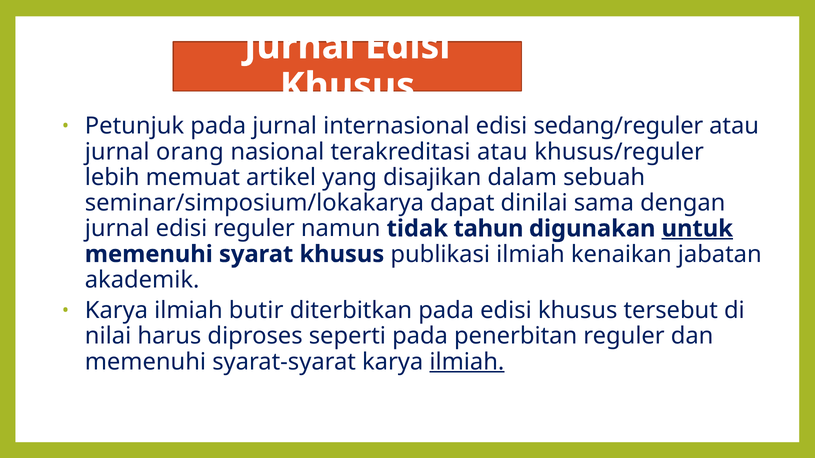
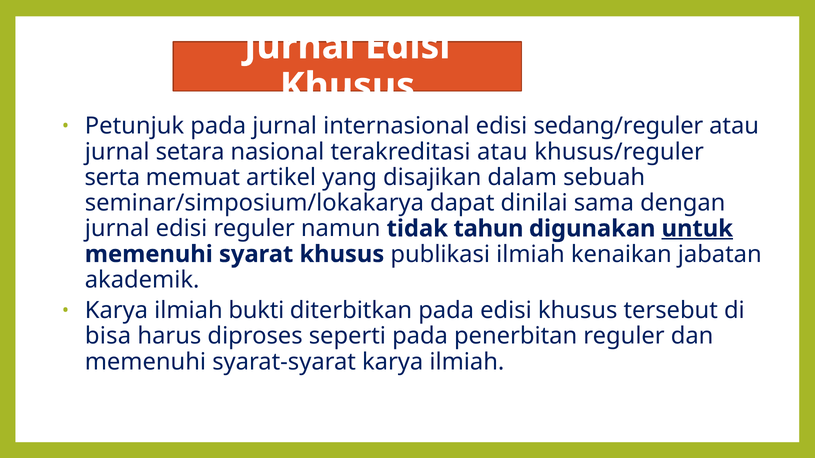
orang: orang -> setara
lebih: lebih -> serta
butir: butir -> bukti
nilai: nilai -> bisa
ilmiah at (467, 362) underline: present -> none
